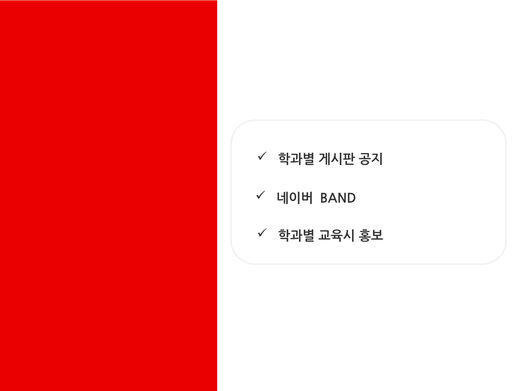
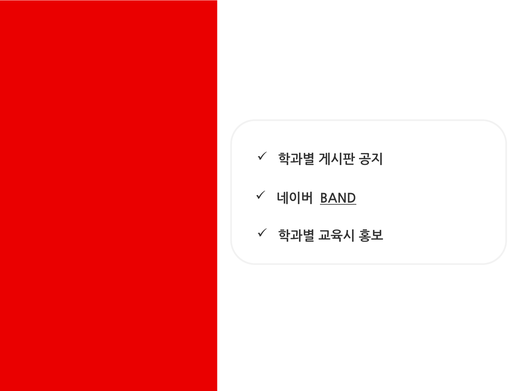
BAND underline: none -> present
